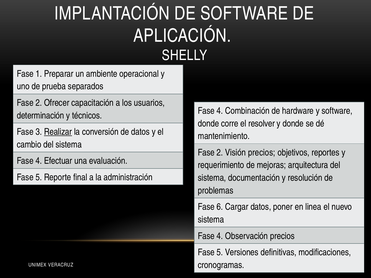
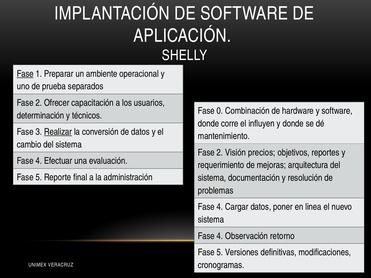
Fase at (25, 74) underline: none -> present
4 at (220, 111): 4 -> 0
resolver: resolver -> influyen
6 at (220, 207): 6 -> 4
Observación precios: precios -> retorno
